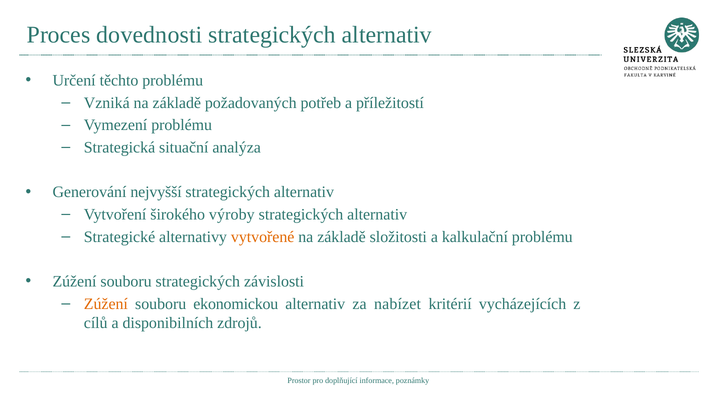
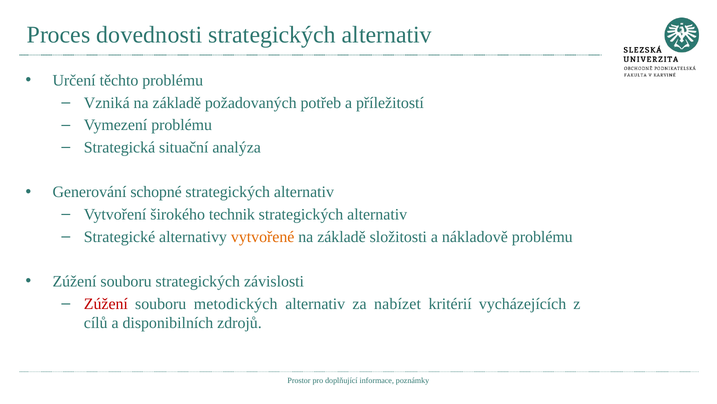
nejvyšší: nejvyšší -> schopné
výroby: výroby -> technik
kalkulační: kalkulační -> nákladově
Zúžení at (106, 303) colour: orange -> red
ekonomickou: ekonomickou -> metodických
